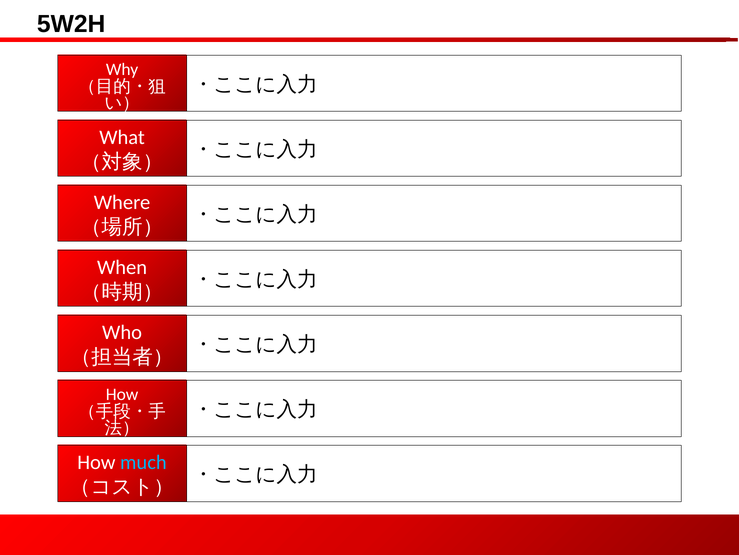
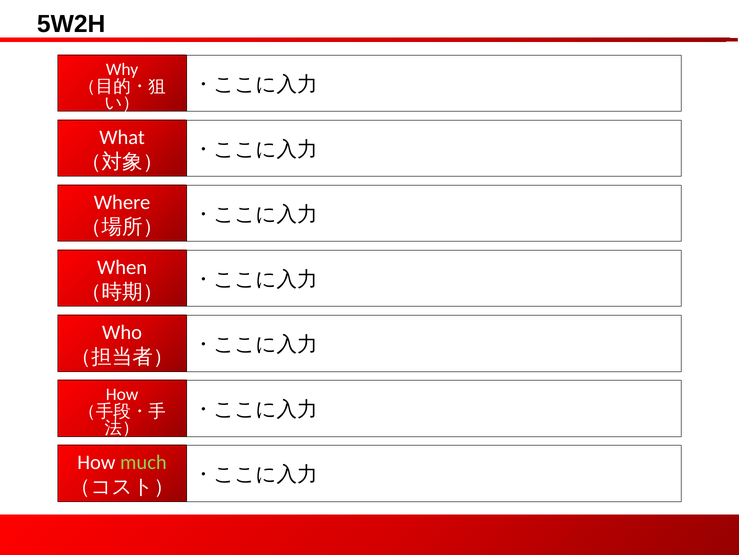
much colour: light blue -> light green
